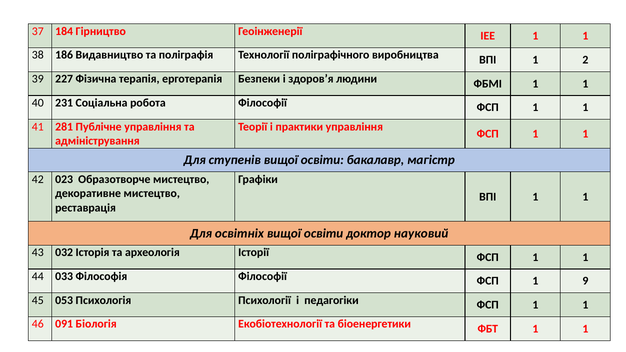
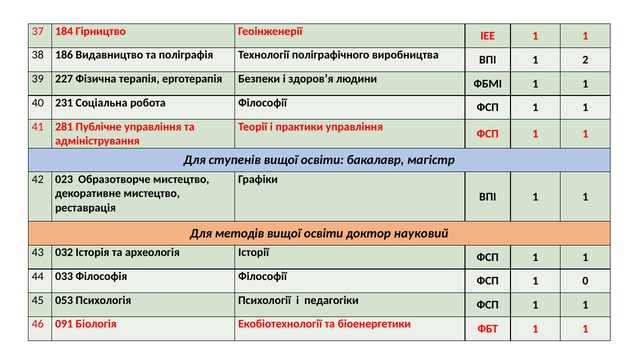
освітніх: освітніх -> методів
9: 9 -> 0
